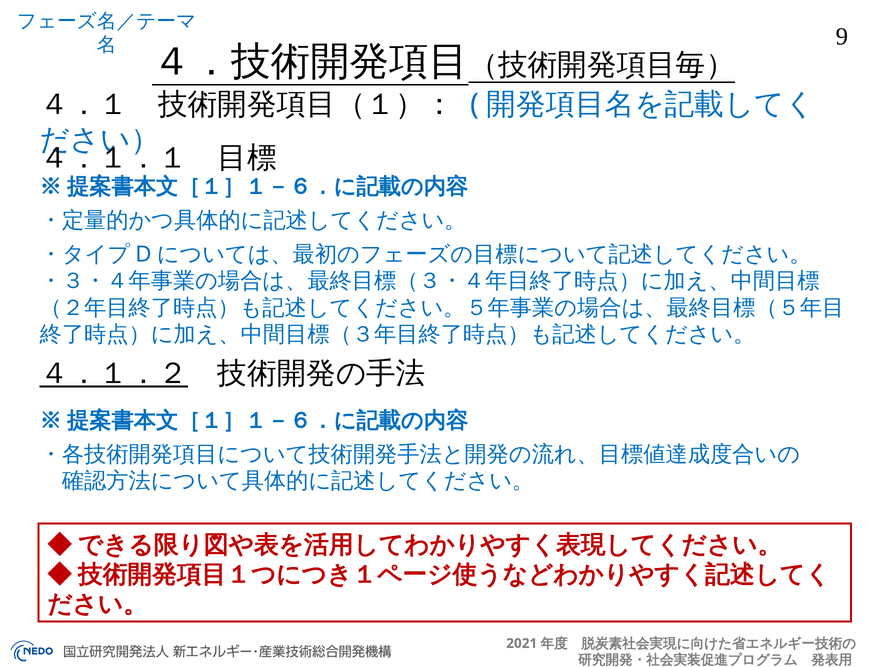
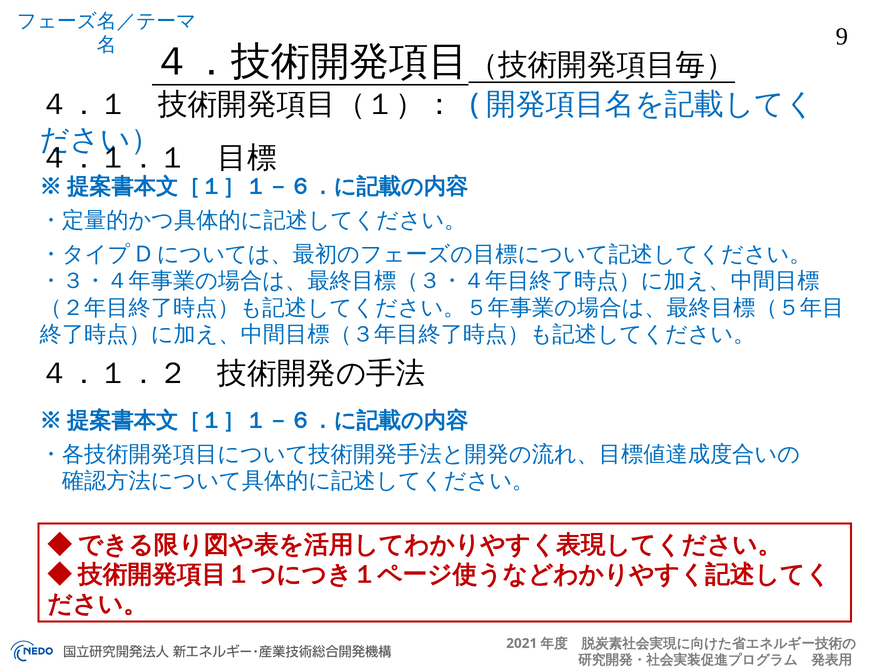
４．１．２ underline: present -> none
